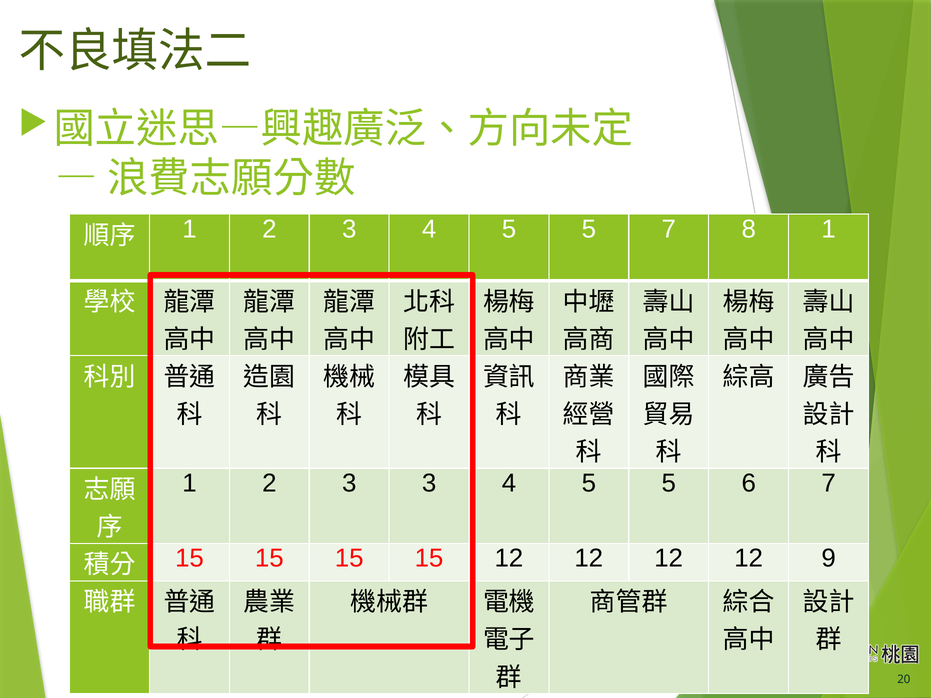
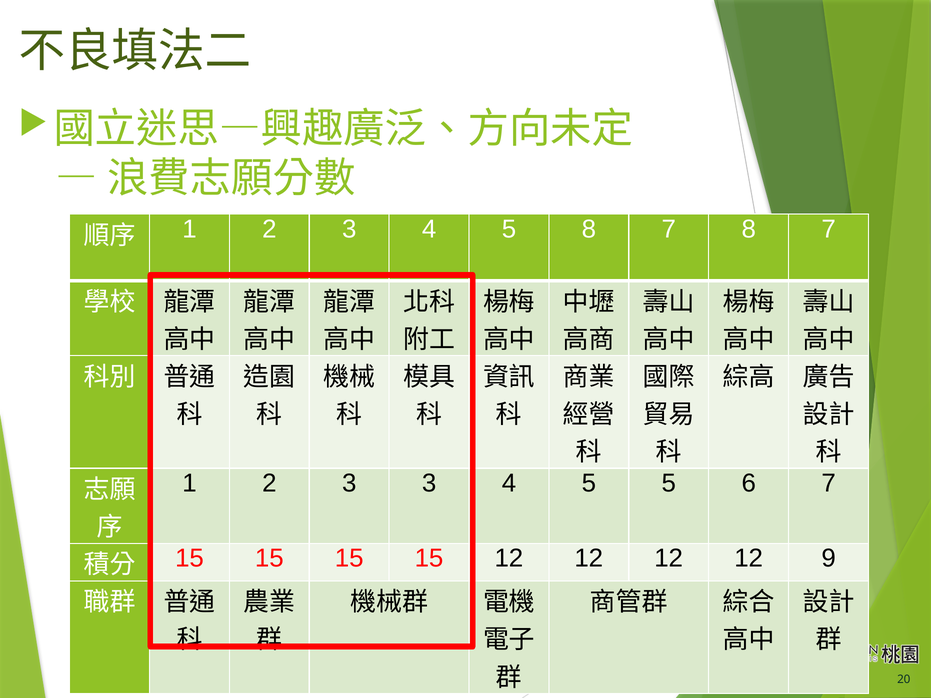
5 at (589, 229): 5 -> 8
7 8 1: 1 -> 7
